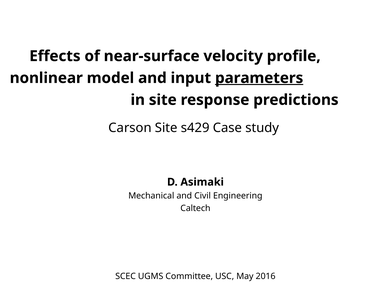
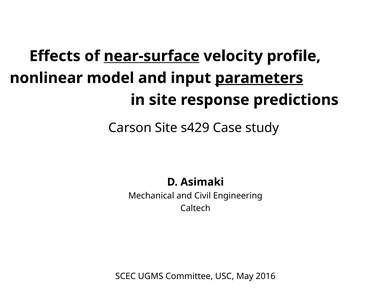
near-surface underline: none -> present
